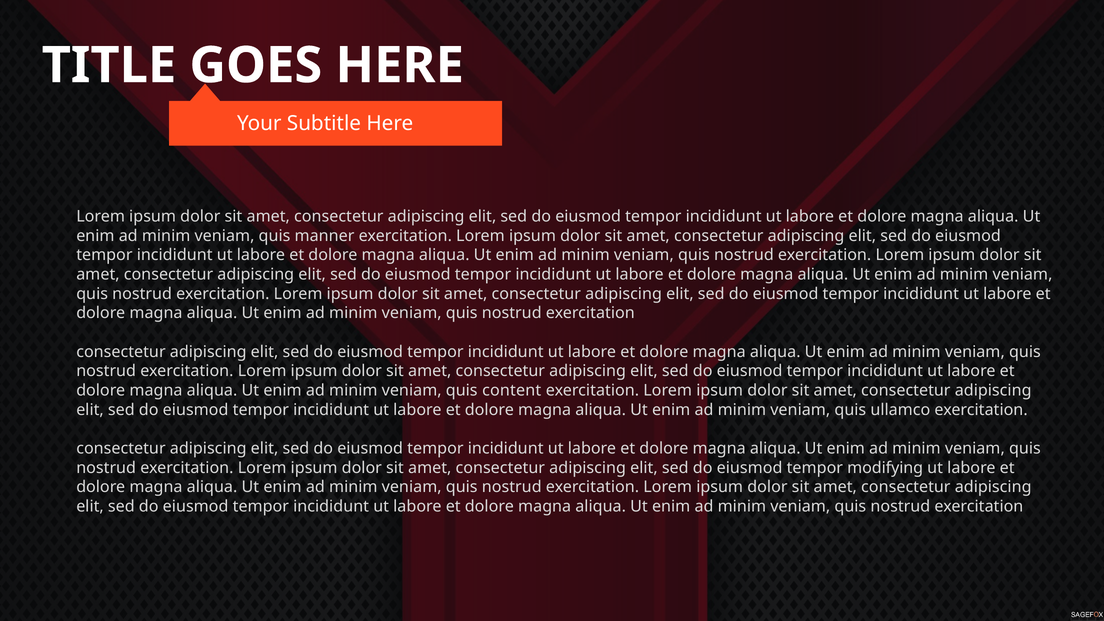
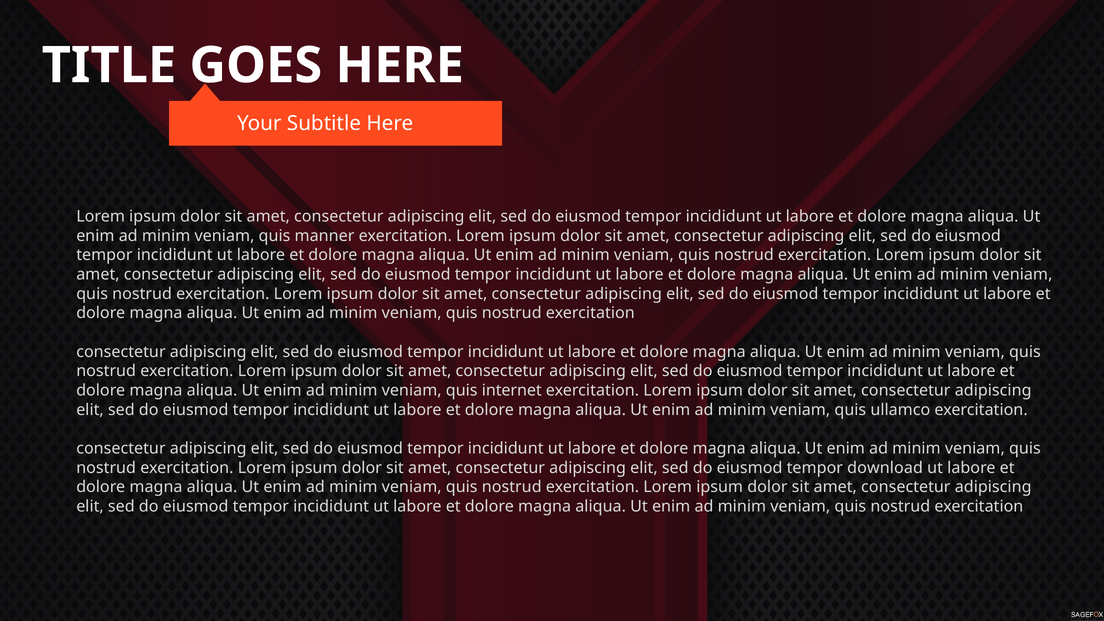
content: content -> internet
modifying: modifying -> download
